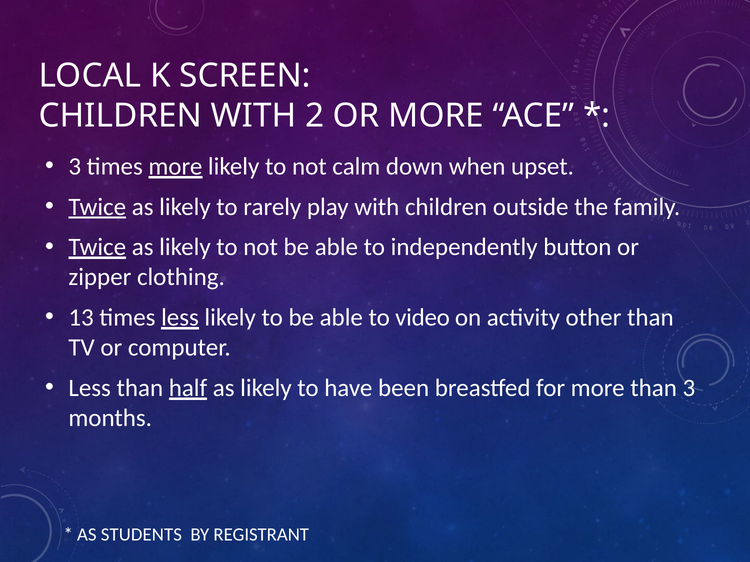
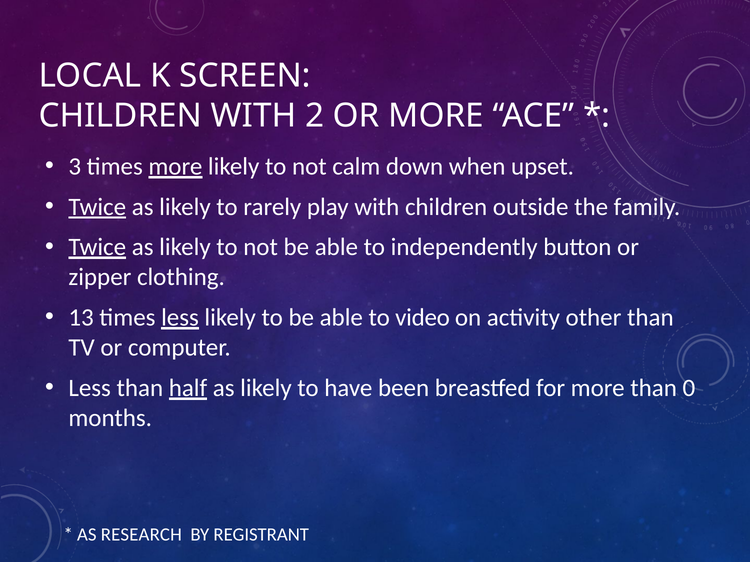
than 3: 3 -> 0
STUDENTS: STUDENTS -> RESEARCH
